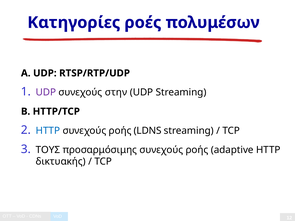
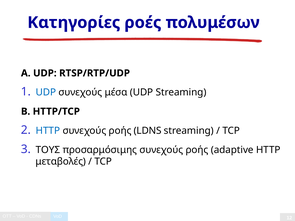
UDP at (46, 92) colour: purple -> blue
στην: στην -> μέσα
δικτυακής: δικτυακής -> μεταβολές
